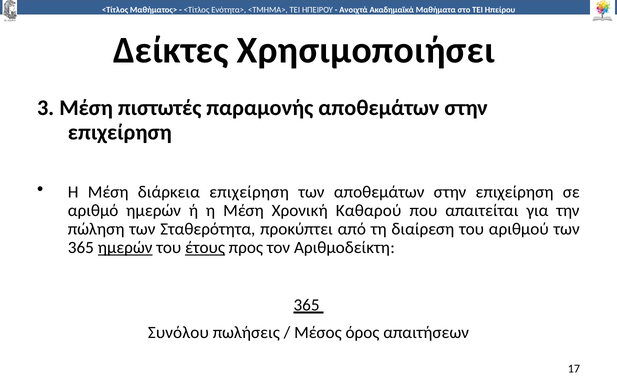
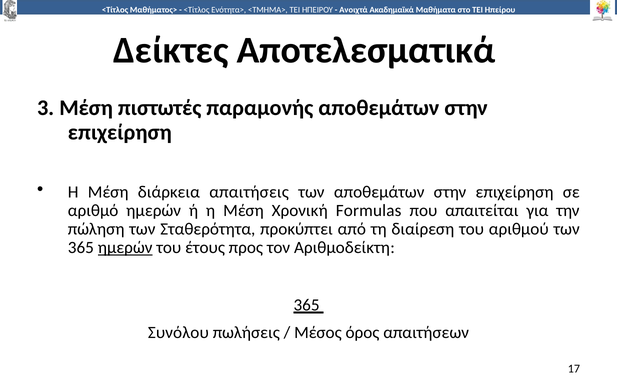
Χρησιμοποιήσει: Χρησιμοποιήσει -> Αποτελεσματικά
διάρκεια επιχείρηση: επιχείρηση -> απαιτήσεις
Καθαρού: Καθαρού -> Formulas
έτους underline: present -> none
